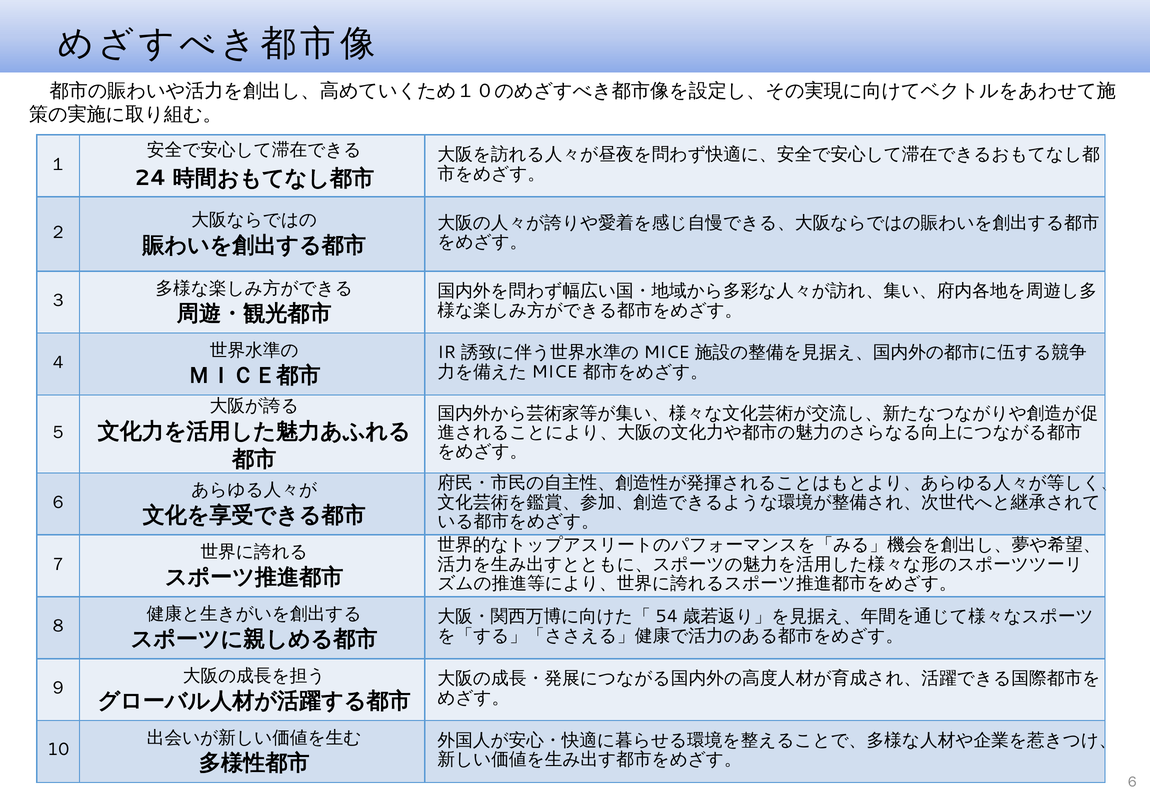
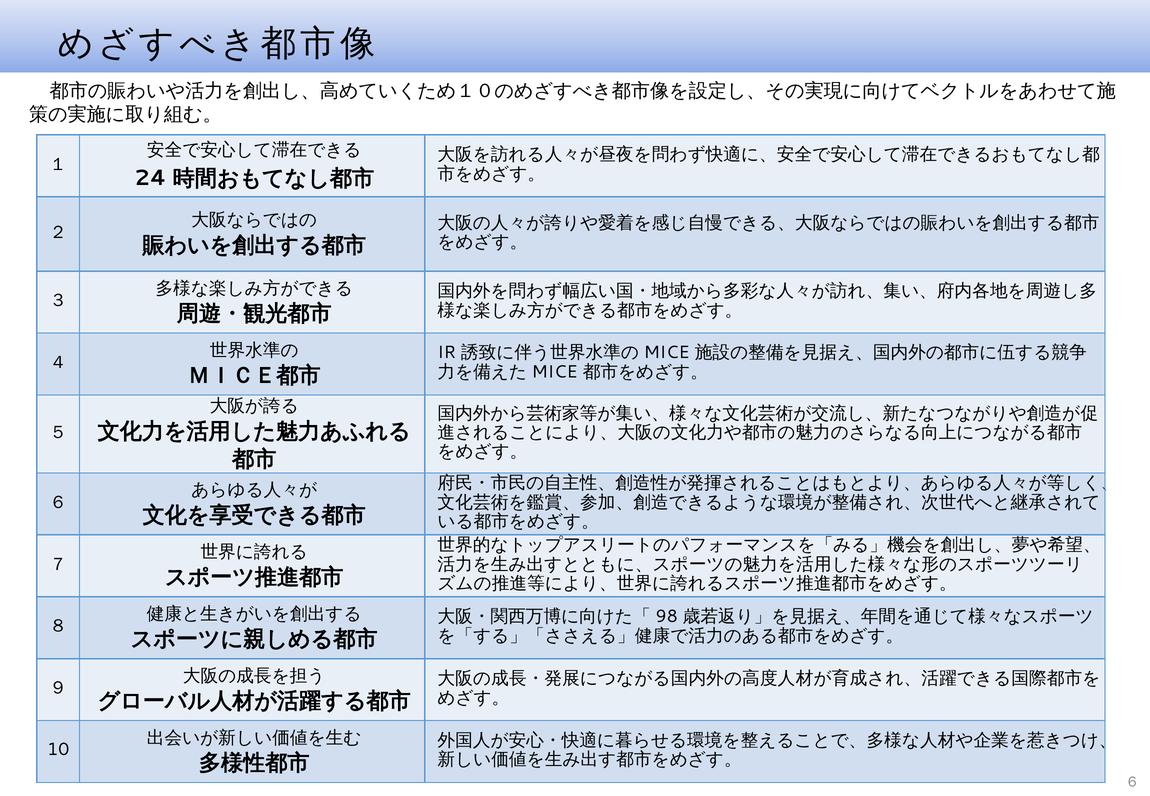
54: 54 -> 98
